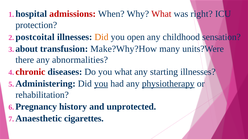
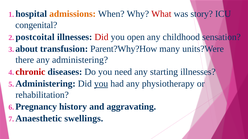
admissions colour: red -> orange
right: right -> story
protection: protection -> congenital
Did at (101, 37) colour: orange -> red
Make?Why?How: Make?Why?How -> Parent?Why?How
any abnormalities: abnormalities -> administering
you what: what -> need
physiotherapy underline: present -> none
unprotected: unprotected -> aggravating
cigarettes: cigarettes -> swellings
